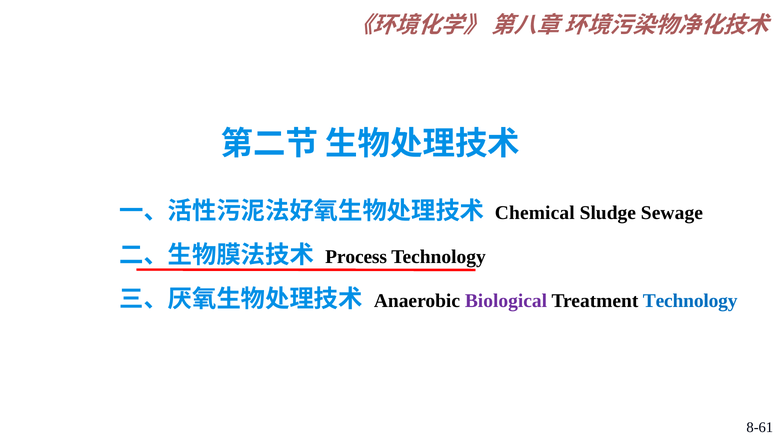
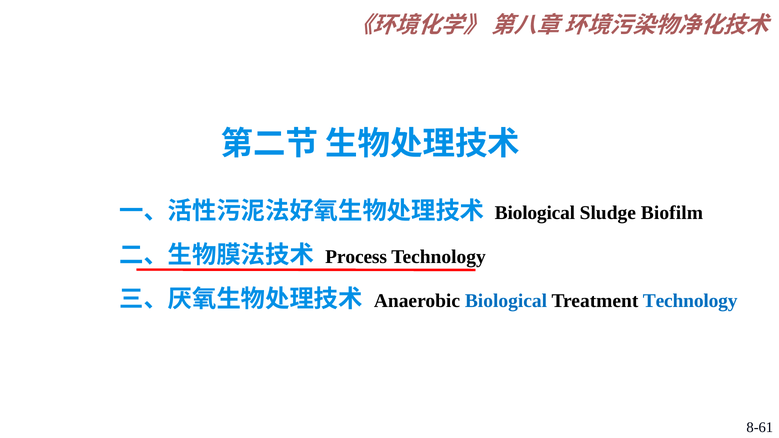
Chemical at (535, 213): Chemical -> Biological
Sewage: Sewage -> Biofilm
Biological at (506, 301) colour: purple -> blue
